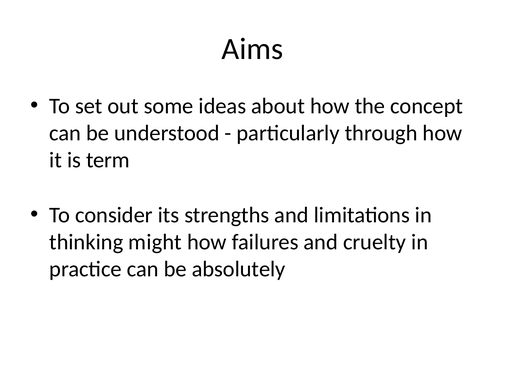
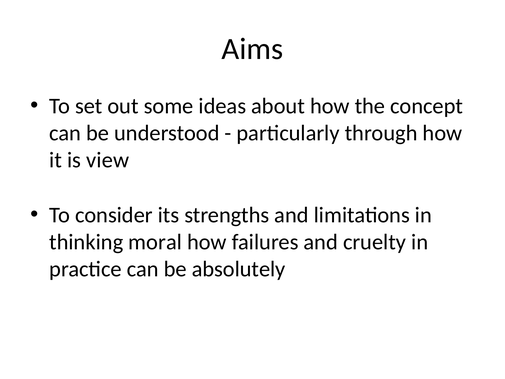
term: term -> view
might: might -> moral
